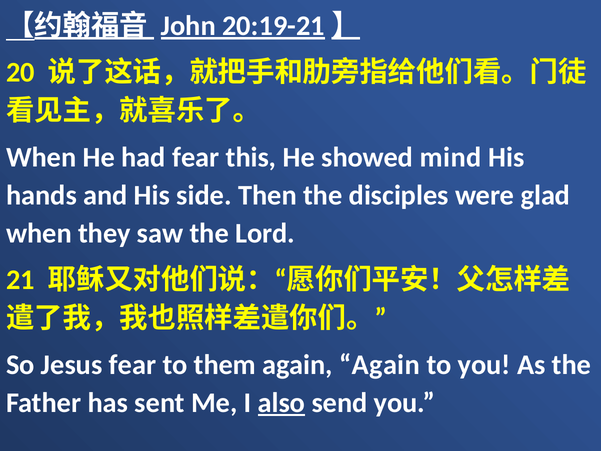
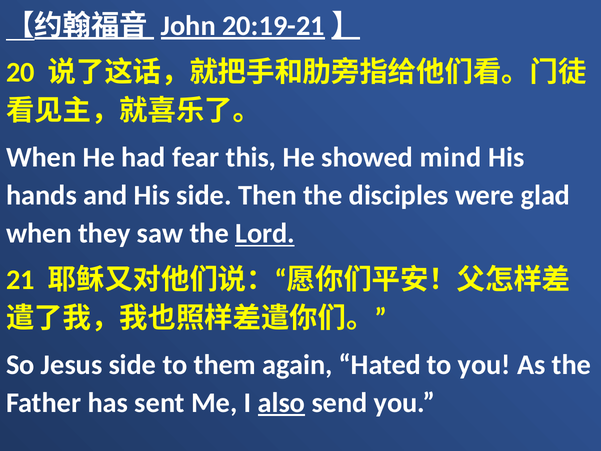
Lord underline: none -> present
Jesus fear: fear -> side
again Again: Again -> Hated
